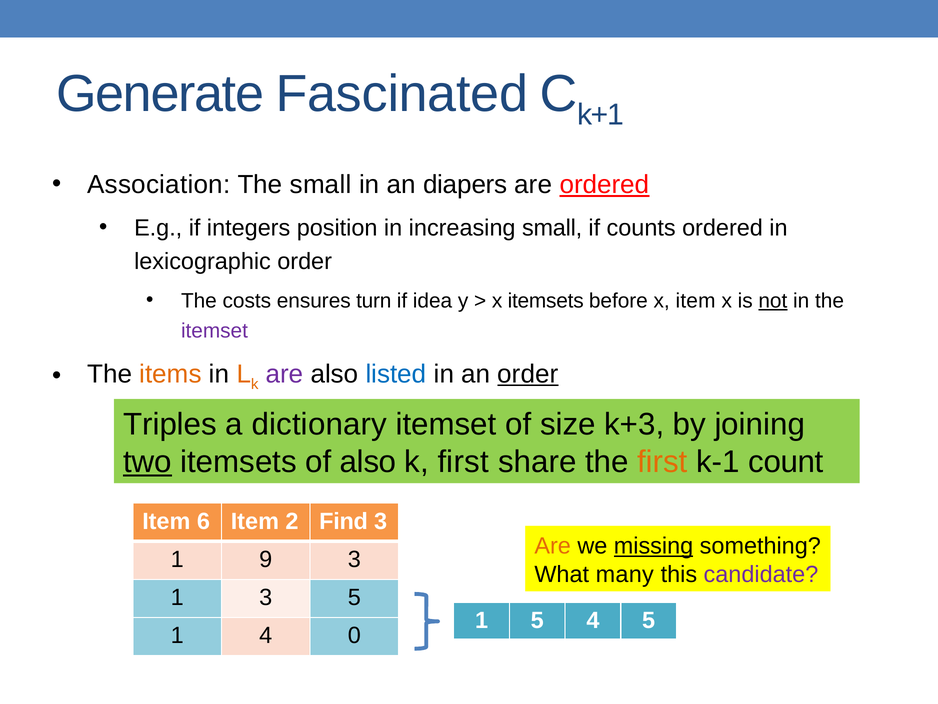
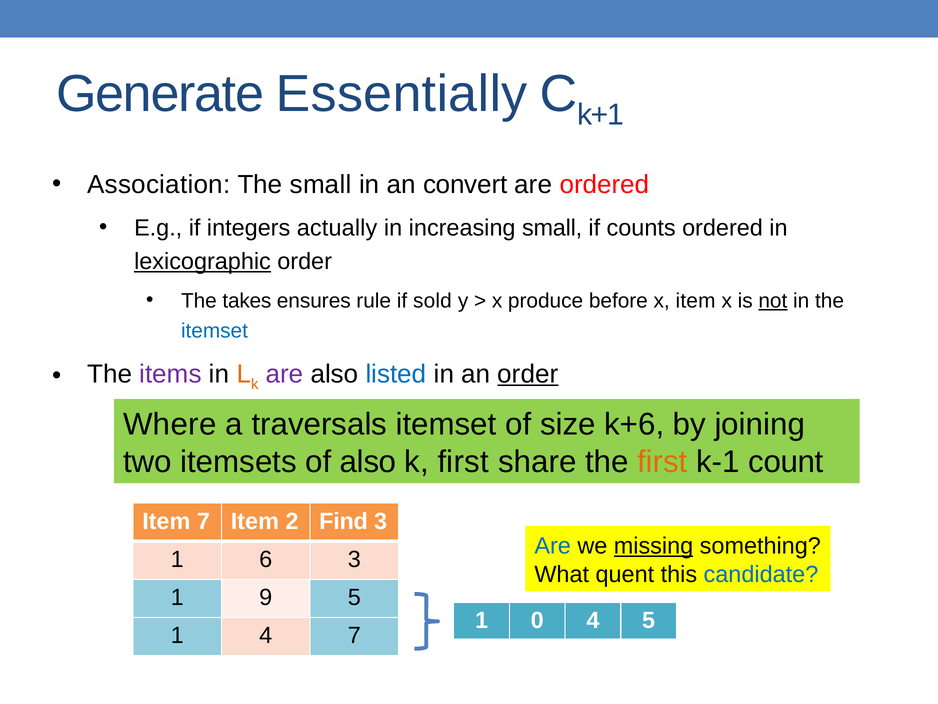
Fascinated: Fascinated -> Essentially
diapers: diapers -> convert
ordered at (605, 185) underline: present -> none
position: position -> actually
lexicographic underline: none -> present
costs: costs -> takes
turn: turn -> rule
idea: idea -> sold
x itemsets: itemsets -> produce
itemset at (214, 331) colour: purple -> blue
items colour: orange -> purple
Triples: Triples -> Where
dictionary: dictionary -> traversals
k+3: k+3 -> k+6
two underline: present -> none
Item 6: 6 -> 7
Are at (553, 546) colour: orange -> blue
9: 9 -> 6
many: many -> quent
candidate colour: purple -> blue
1 3: 3 -> 9
1 5: 5 -> 0
4 0: 0 -> 7
